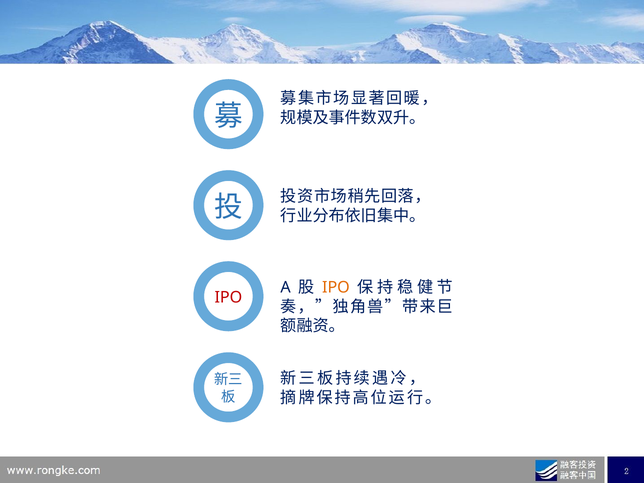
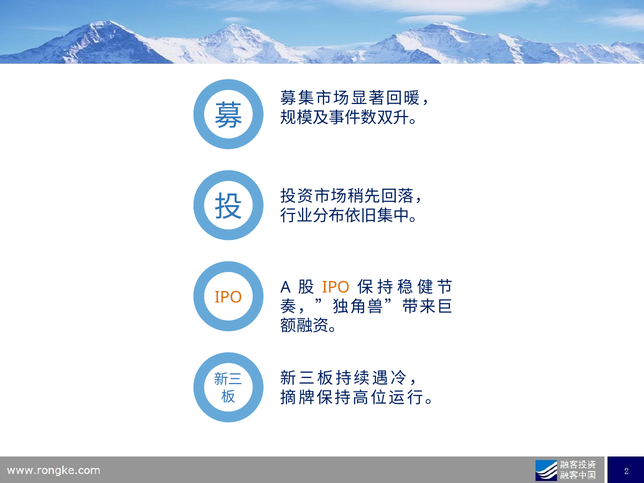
IPO at (228, 297) colour: red -> orange
